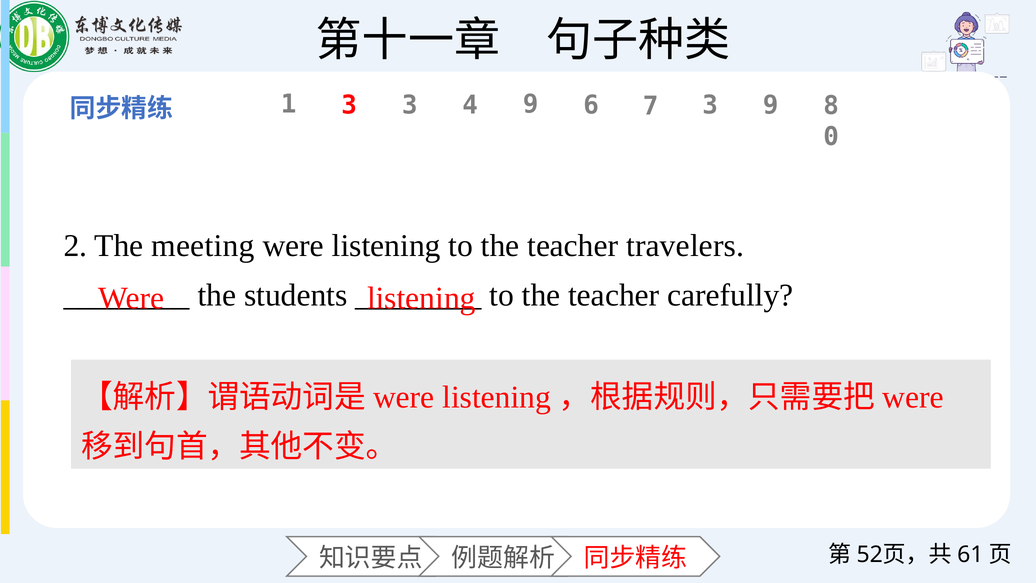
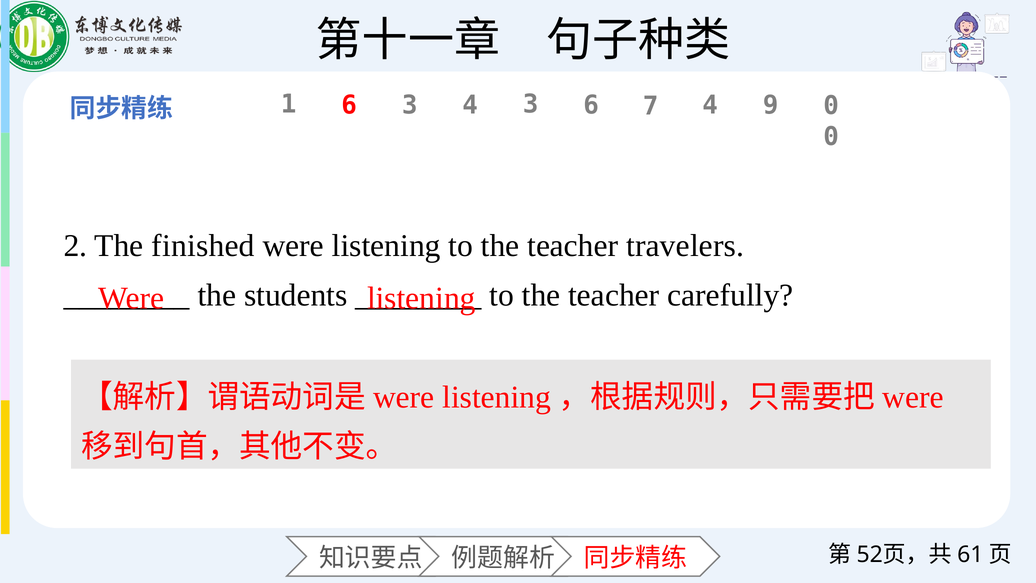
1 3: 3 -> 6
4 9: 9 -> 3
7 3: 3 -> 4
9 8: 8 -> 0
meeting: meeting -> finished
